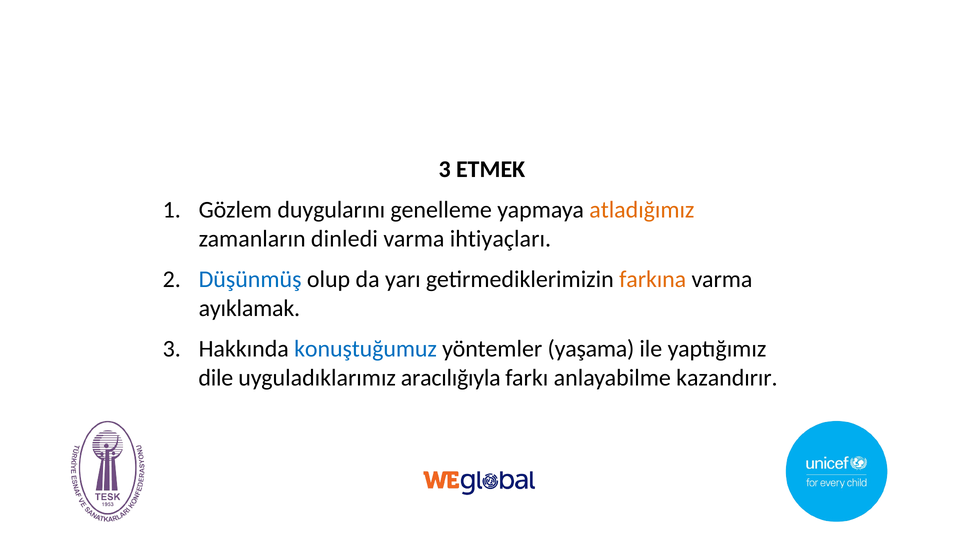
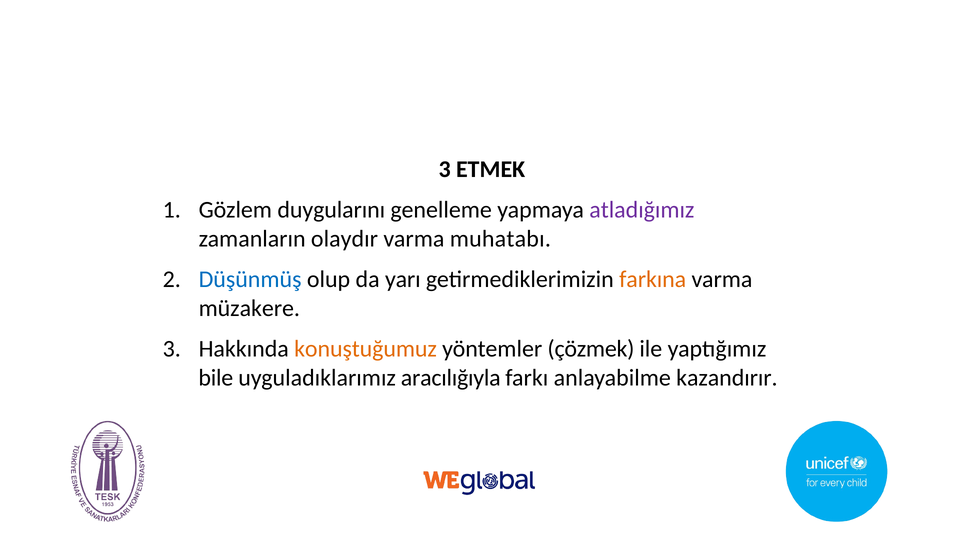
atladığımız colour: orange -> purple
dinledi: dinledi -> olaydır
ihtiyaçları: ihtiyaçları -> muhatabı
ayıklamak: ayıklamak -> müzakere
konuştuğumuz colour: blue -> orange
yaşama: yaşama -> çözmek
dile: dile -> bile
